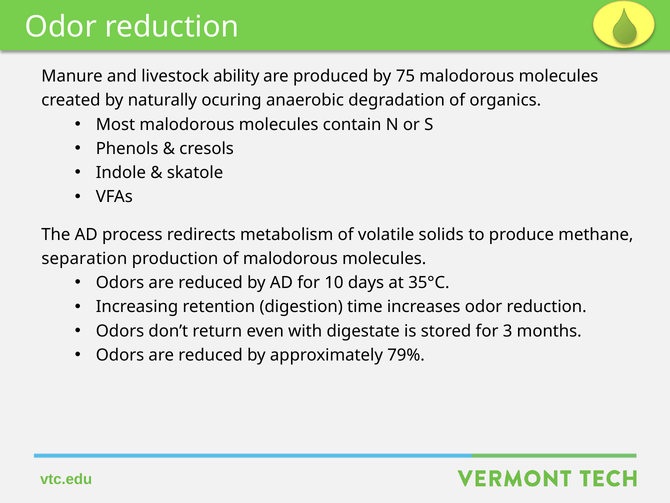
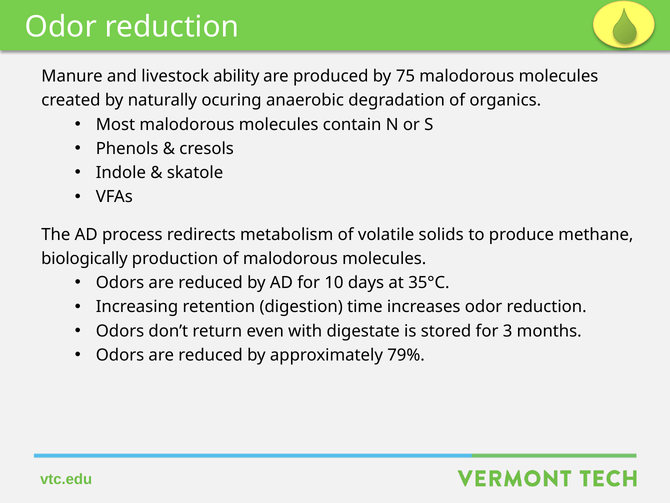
separation: separation -> biologically
